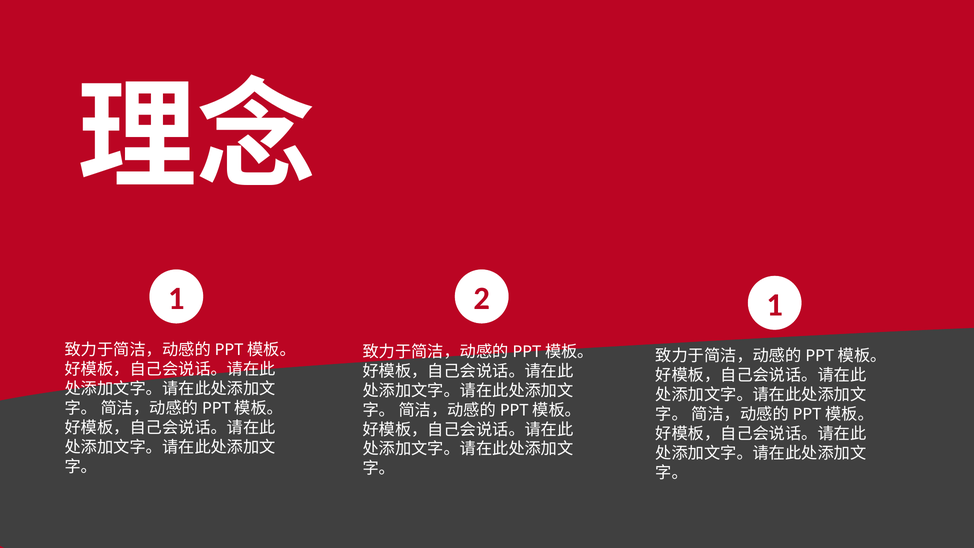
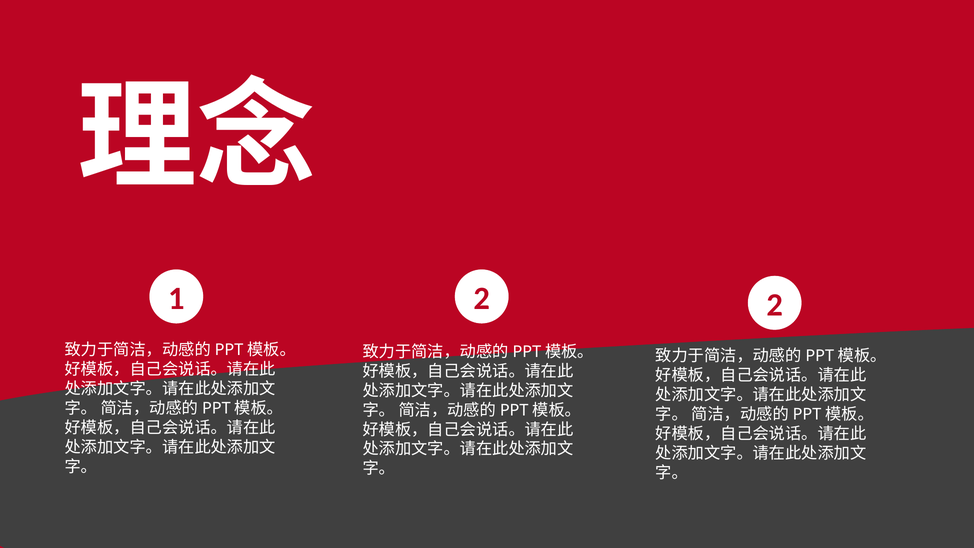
2 1: 1 -> 2
